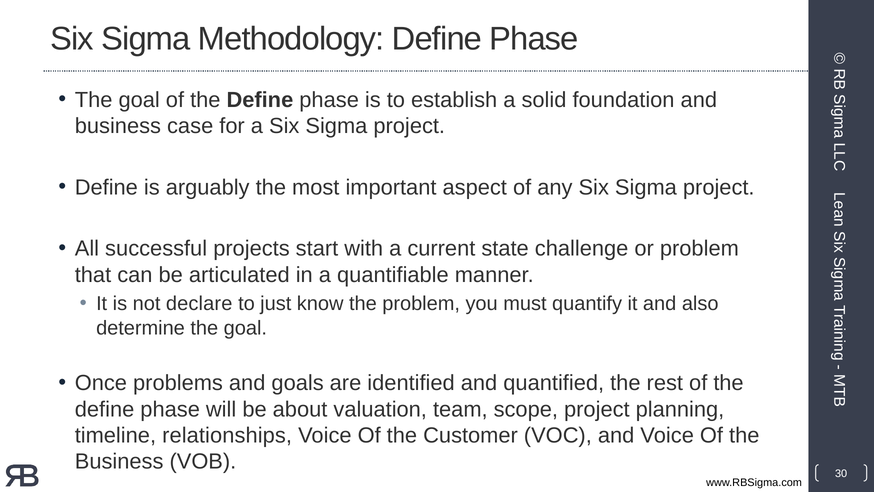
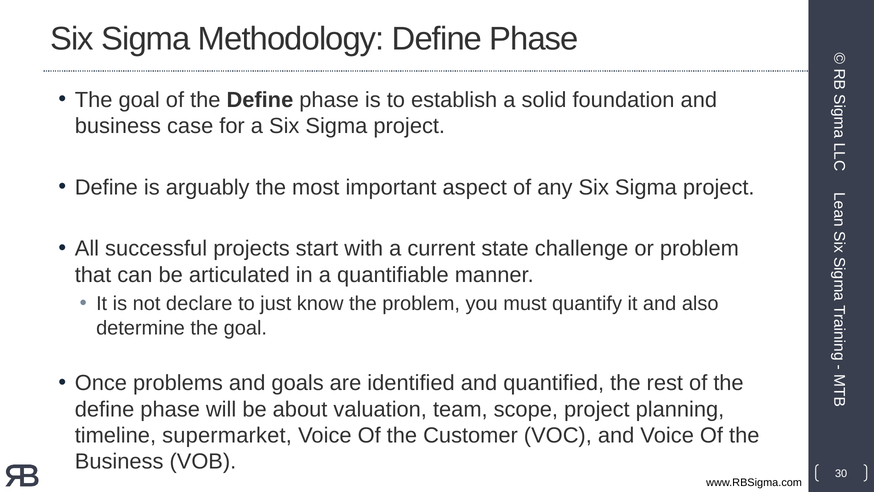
relationships: relationships -> supermarket
